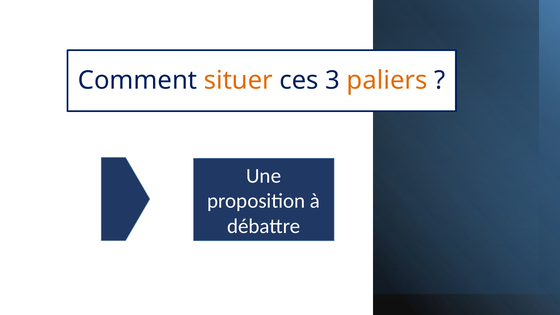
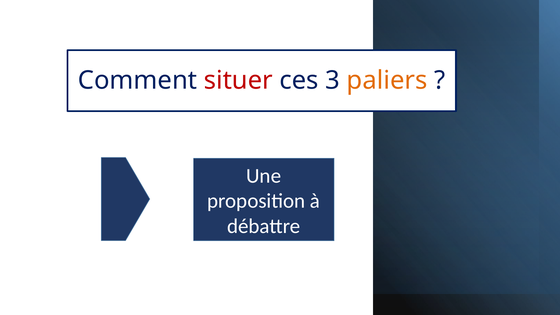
situer colour: orange -> red
